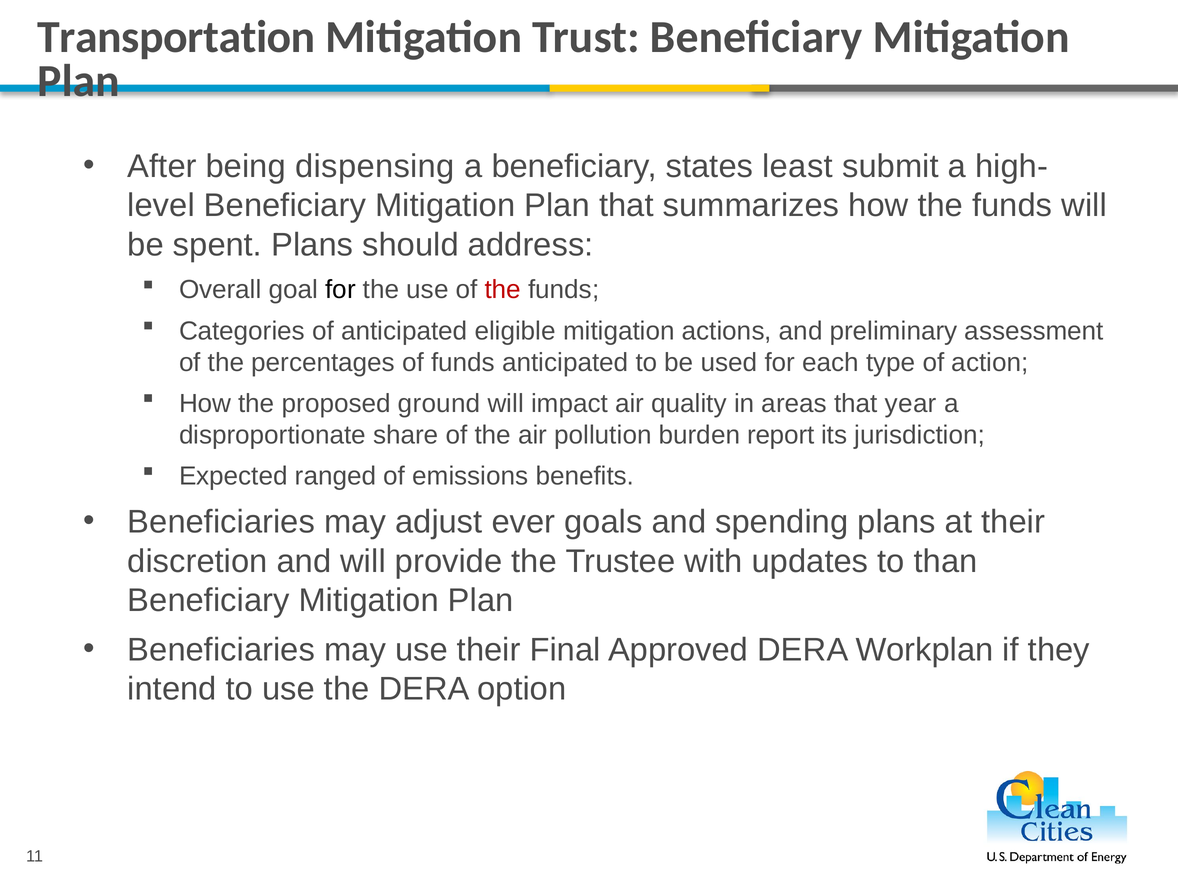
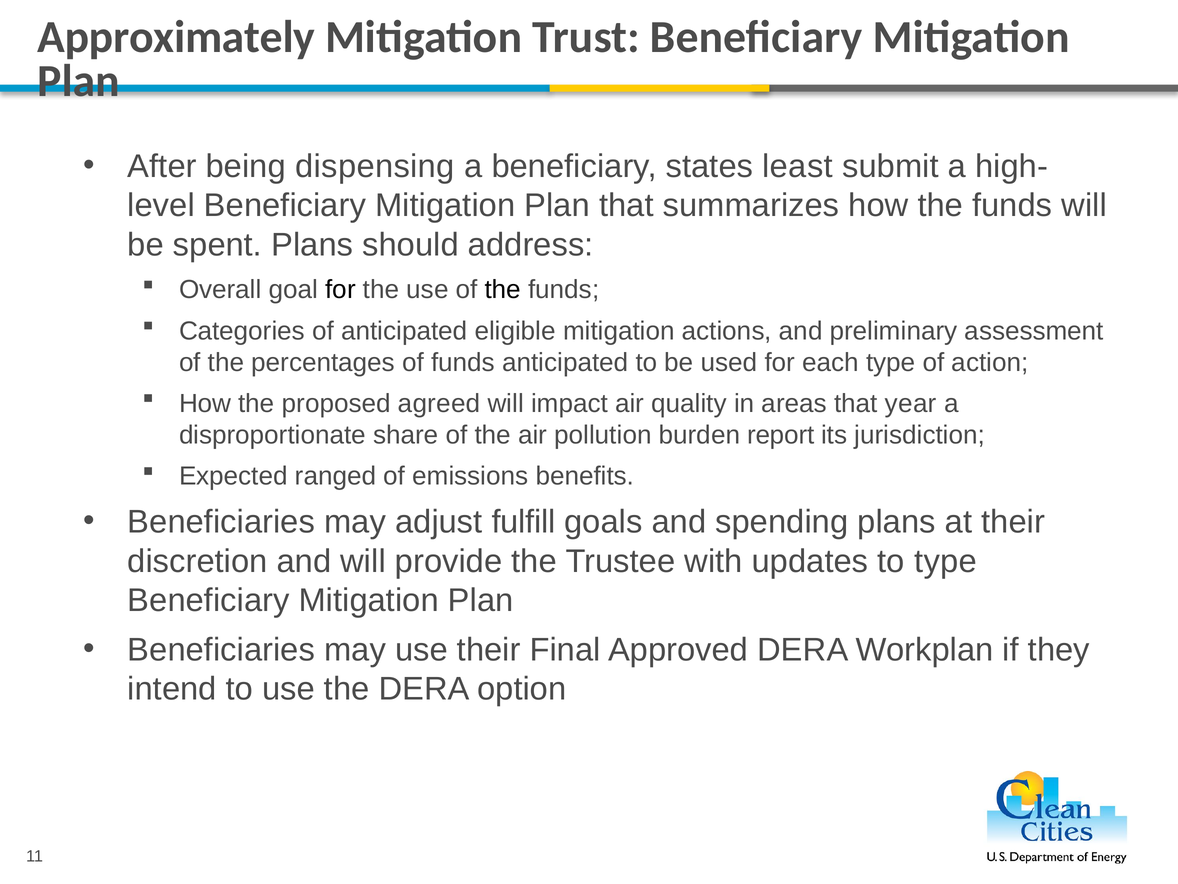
Transportation: Transportation -> Approximately
the at (503, 290) colour: red -> black
ground: ground -> agreed
ever: ever -> fulfill
to than: than -> type
